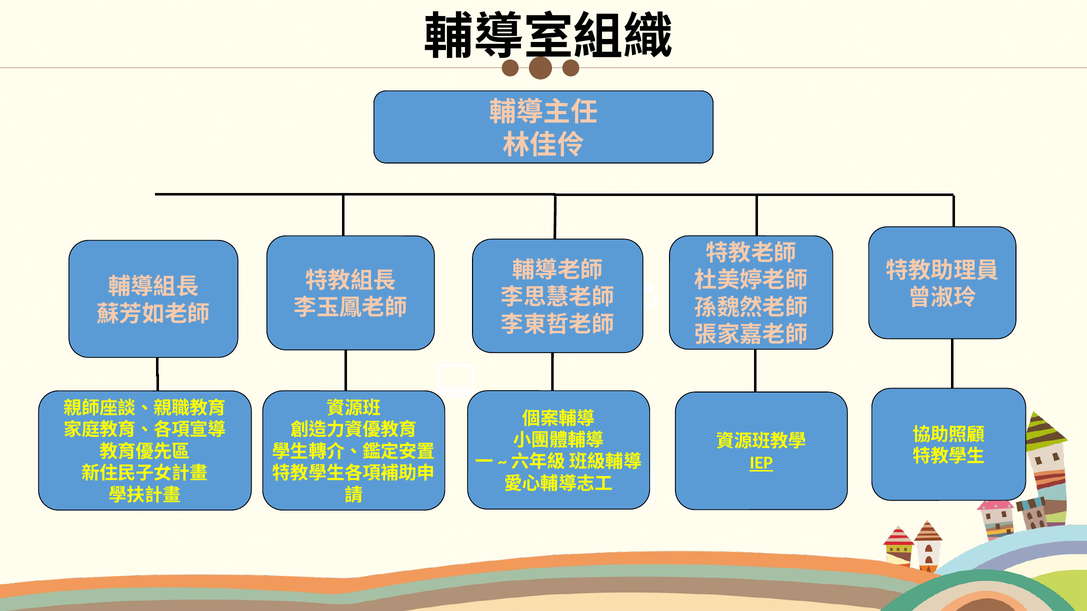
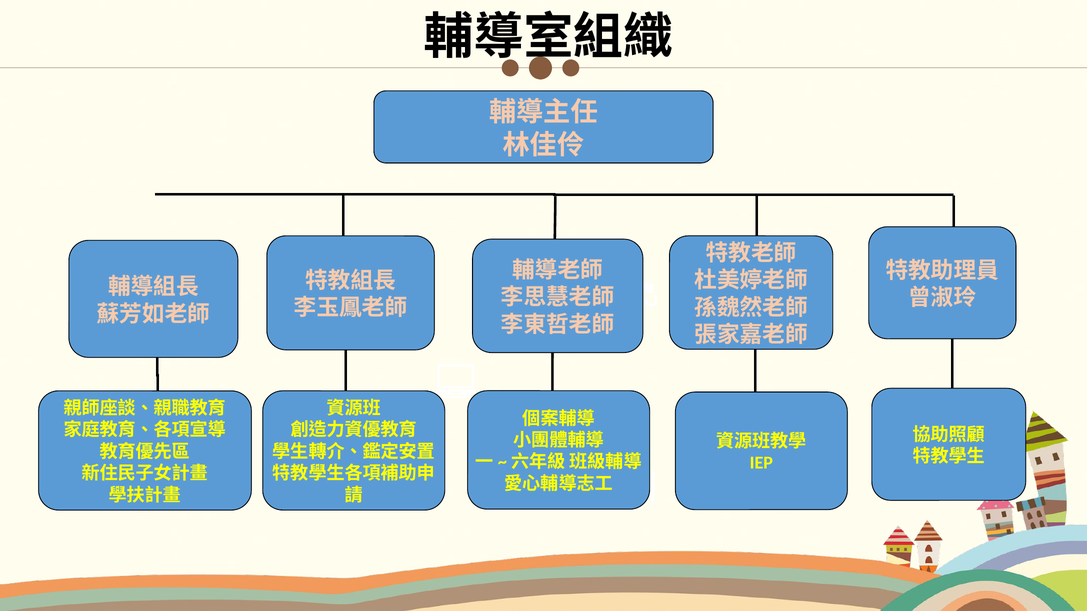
IEP underline: present -> none
